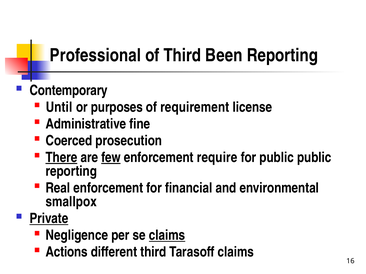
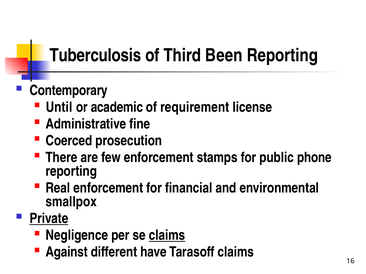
Professional: Professional -> Tuberculosis
purposes: purposes -> academic
There underline: present -> none
few underline: present -> none
require: require -> stamps
public public: public -> phone
Actions: Actions -> Against
different third: third -> have
